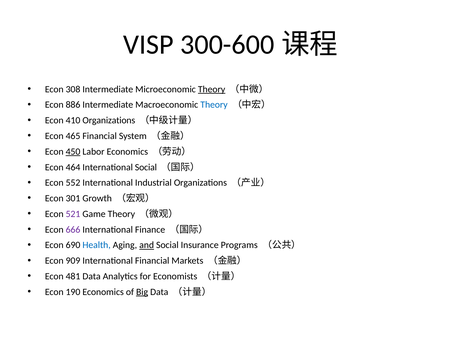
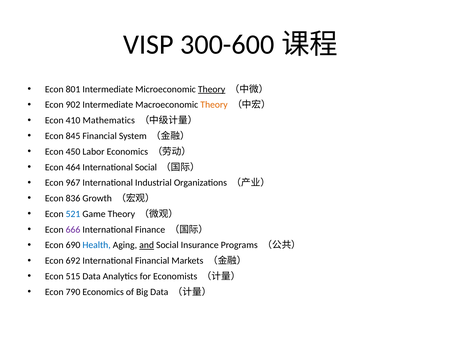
308: 308 -> 801
886: 886 -> 902
Theory at (214, 105) colour: blue -> orange
410 Organizations: Organizations -> Mathematics
465: 465 -> 845
450 underline: present -> none
552: 552 -> 967
301: 301 -> 836
521 colour: purple -> blue
909: 909 -> 692
481: 481 -> 515
190: 190 -> 790
Big underline: present -> none
